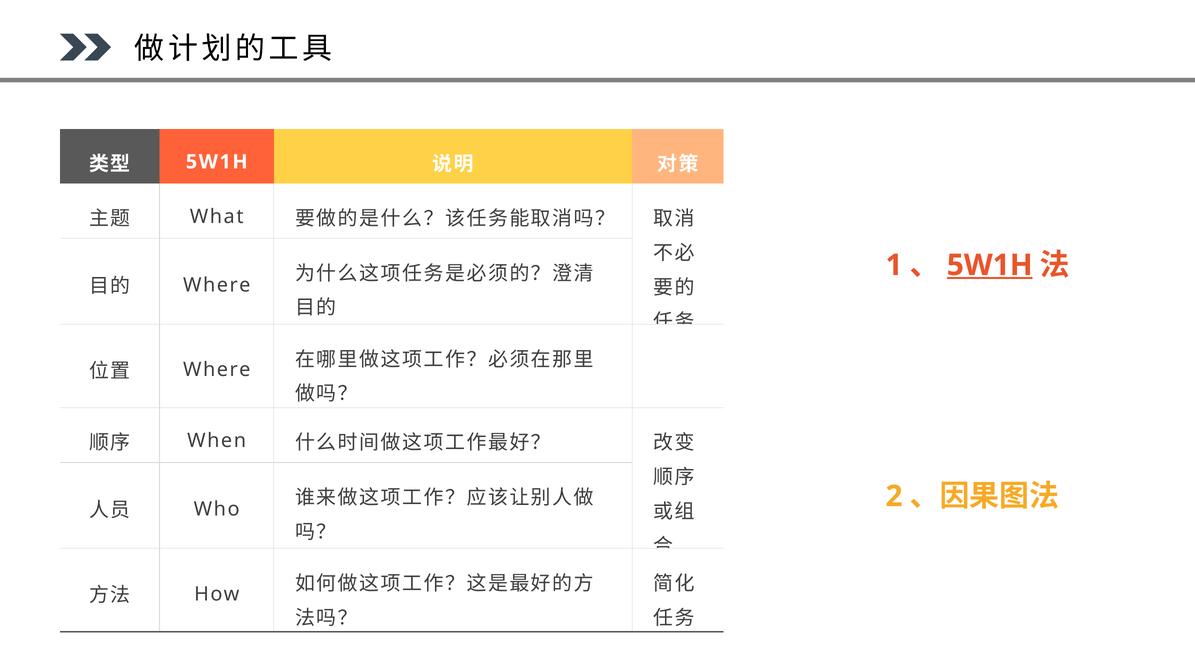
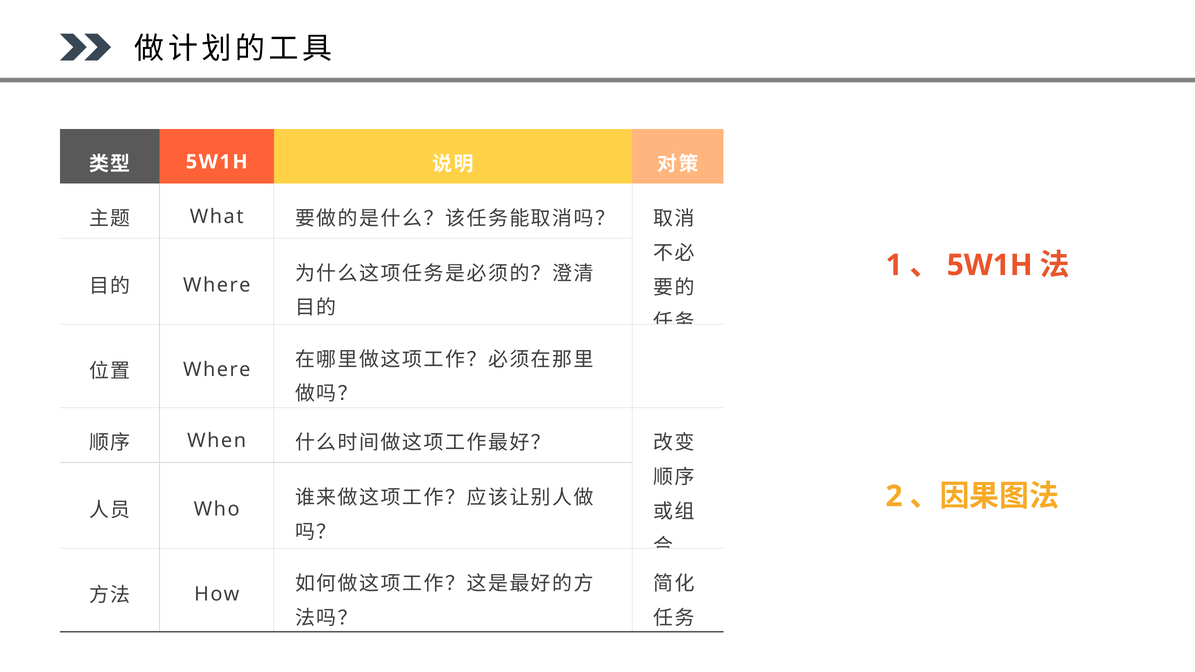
5W1H at (990, 265) underline: present -> none
